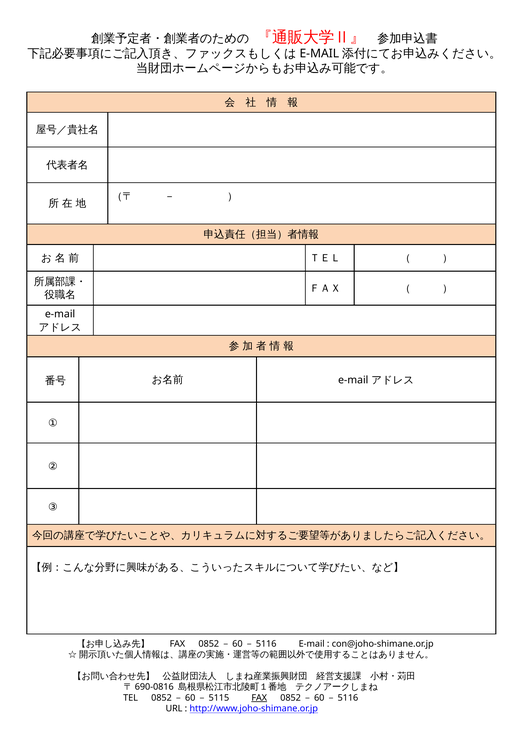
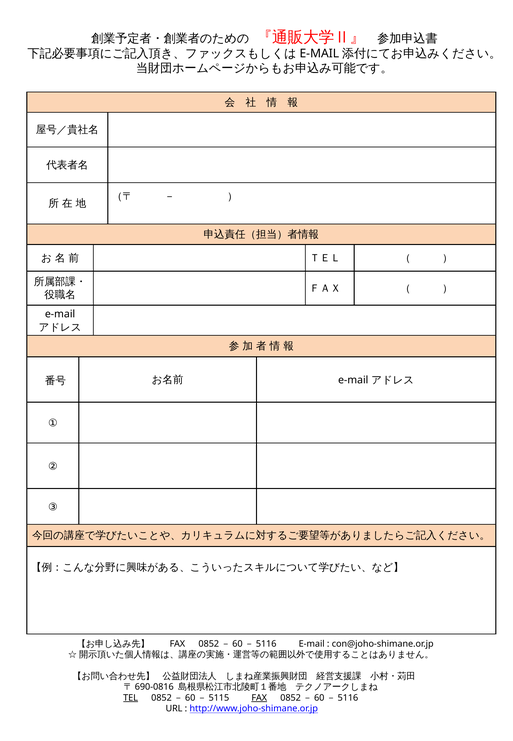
TEL underline: none -> present
